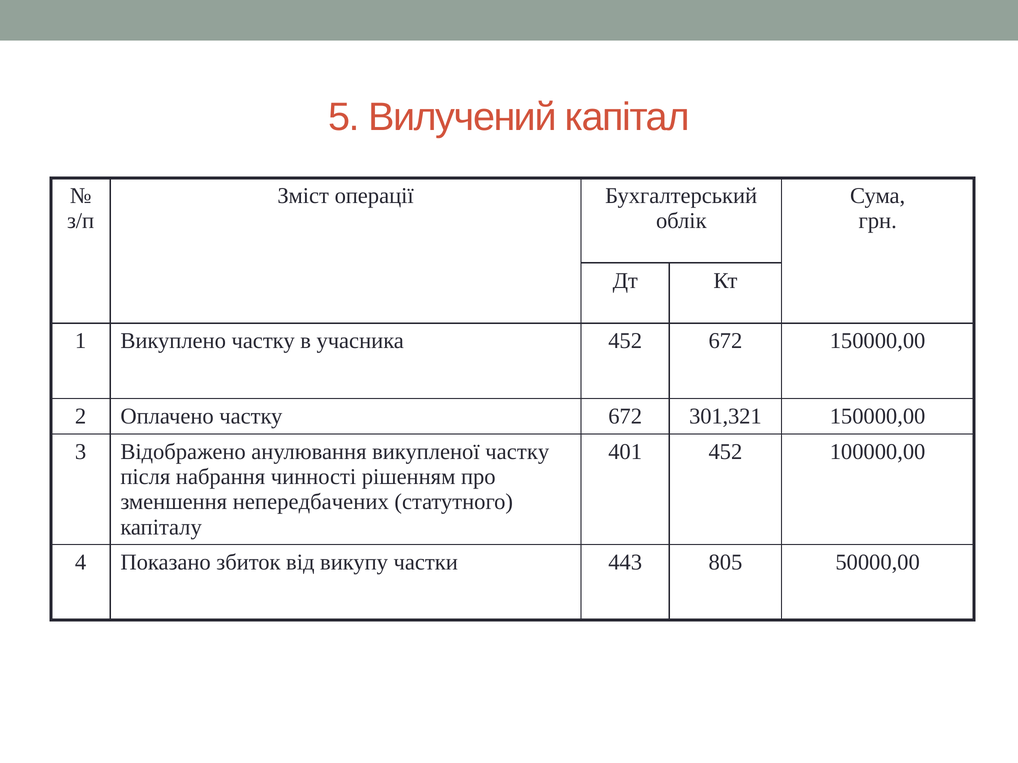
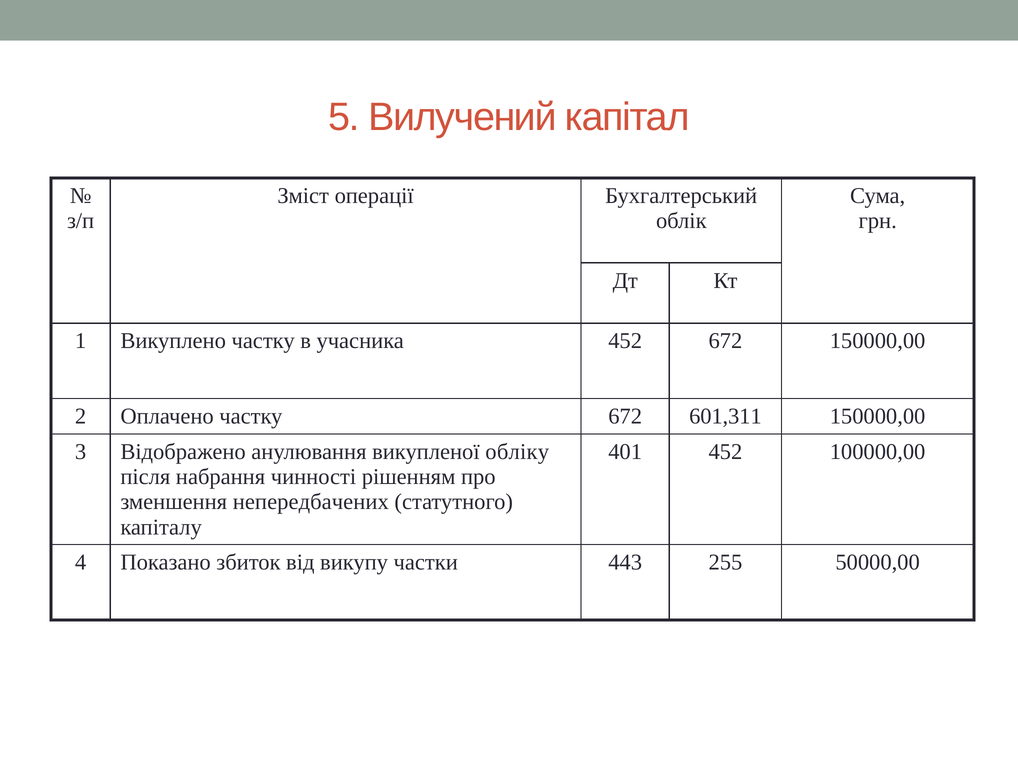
301,321: 301,321 -> 601,311
викупленої частку: частку -> обліку
805: 805 -> 255
